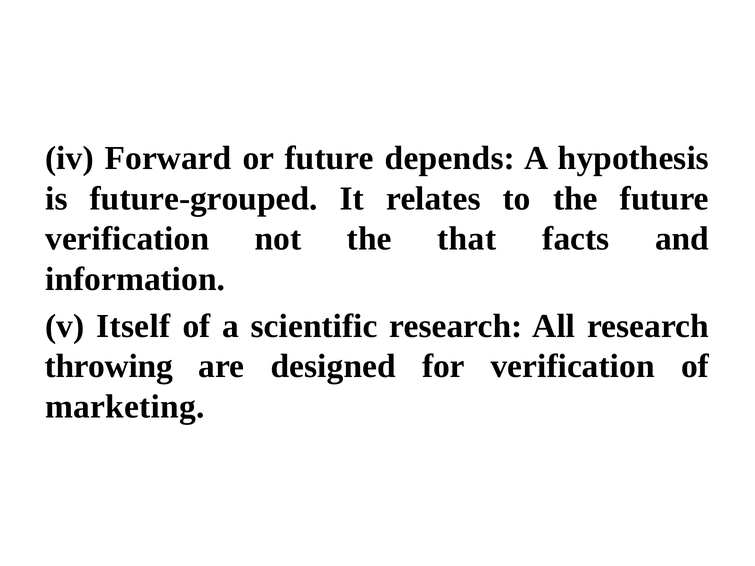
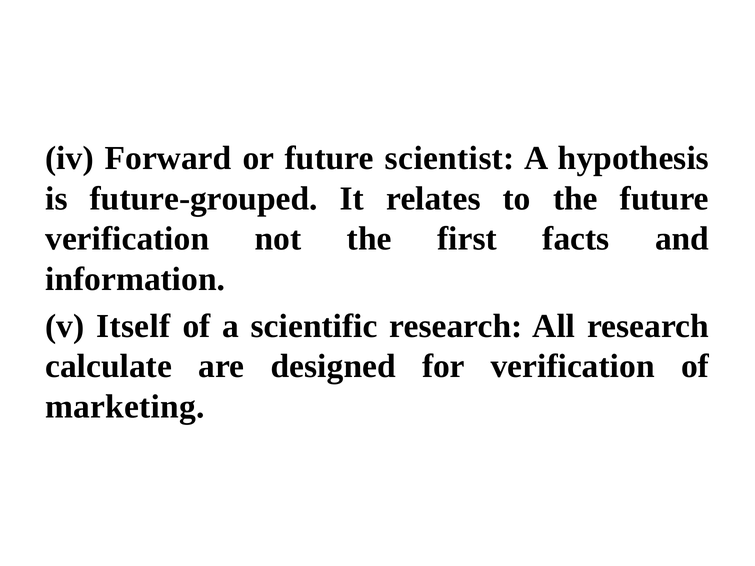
depends: depends -> scientist
that: that -> first
throwing: throwing -> calculate
